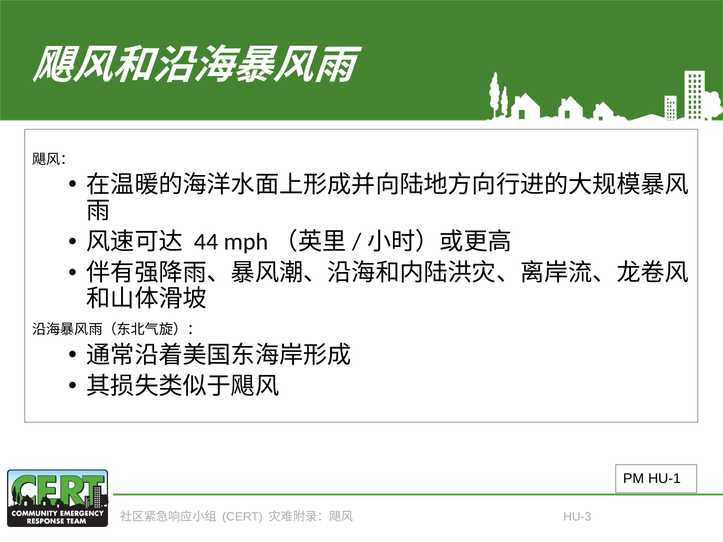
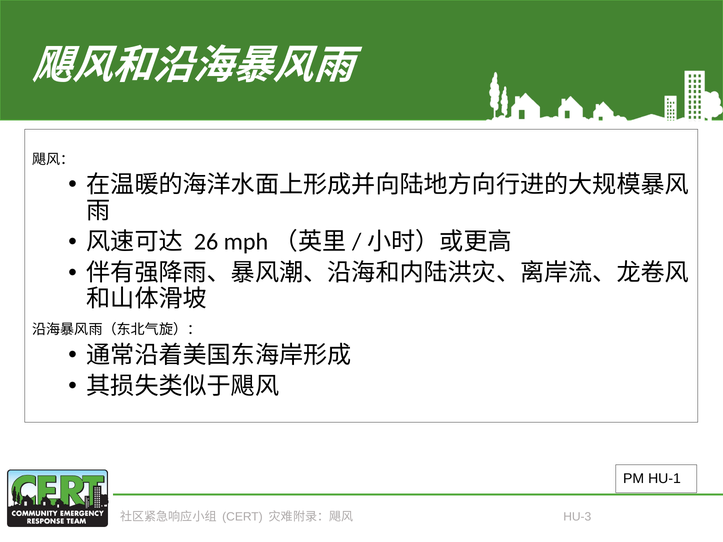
44: 44 -> 26
